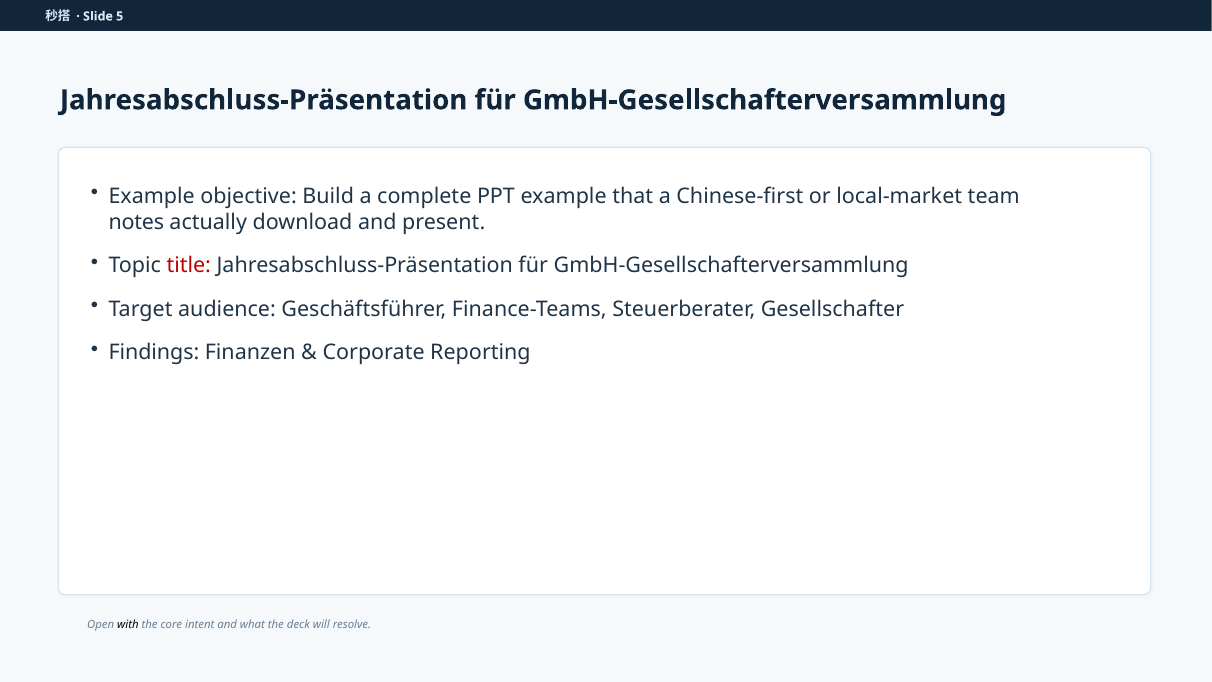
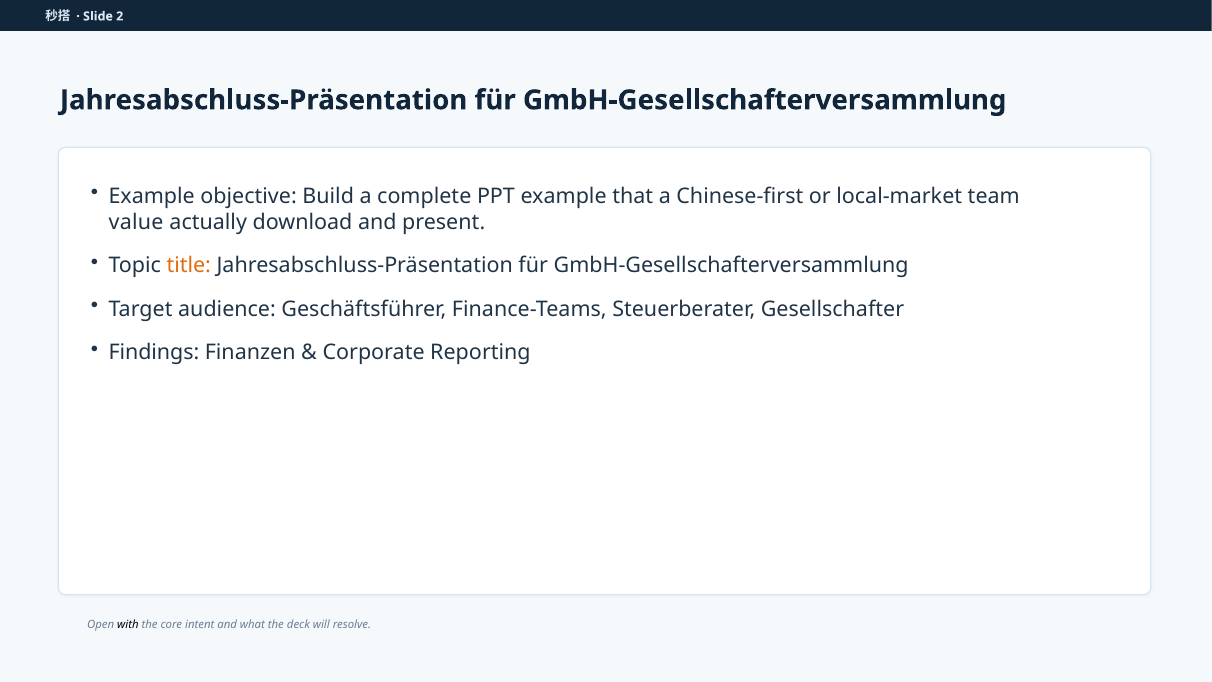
5: 5 -> 2
notes: notes -> value
title colour: red -> orange
